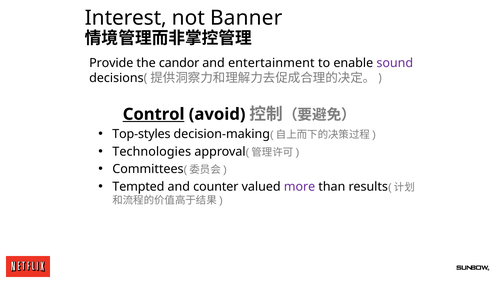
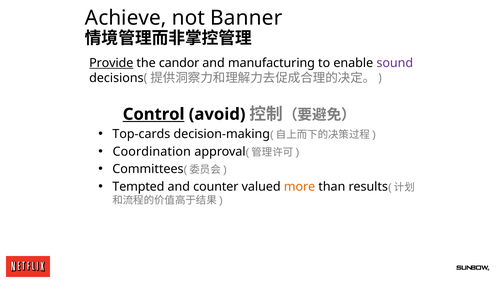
Interest: Interest -> Achieve
Provide underline: none -> present
entertainment: entertainment -> manufacturing
Top-styles: Top-styles -> Top-cards
Technologies: Technologies -> Coordination
more colour: purple -> orange
